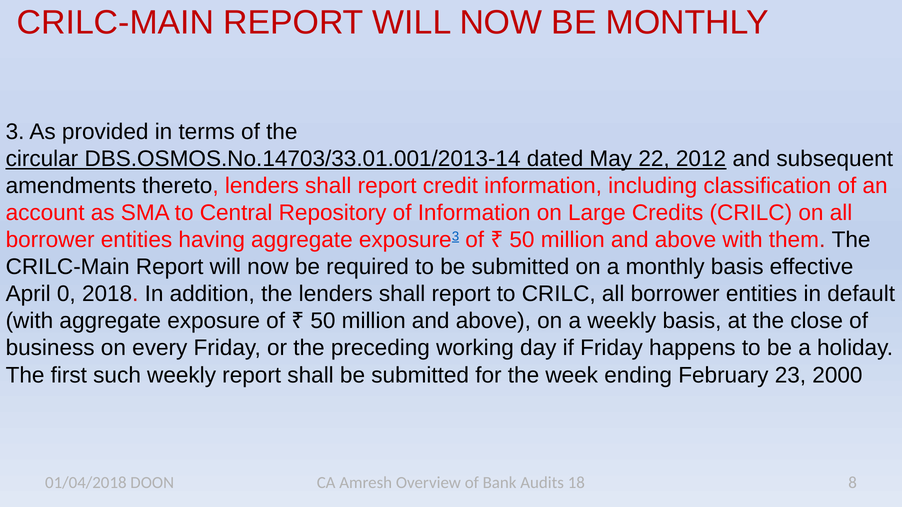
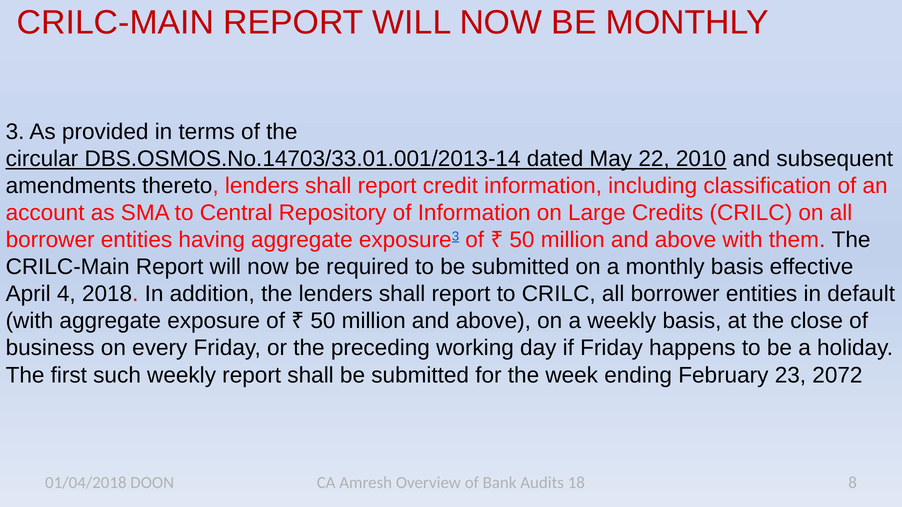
2012: 2012 -> 2010
0: 0 -> 4
2000: 2000 -> 2072
